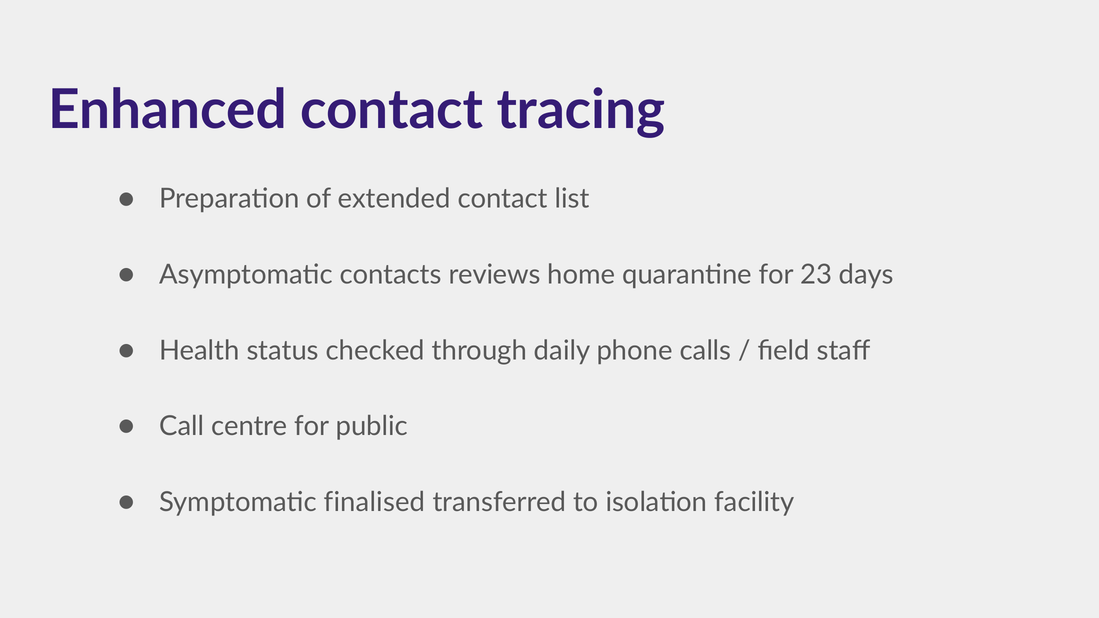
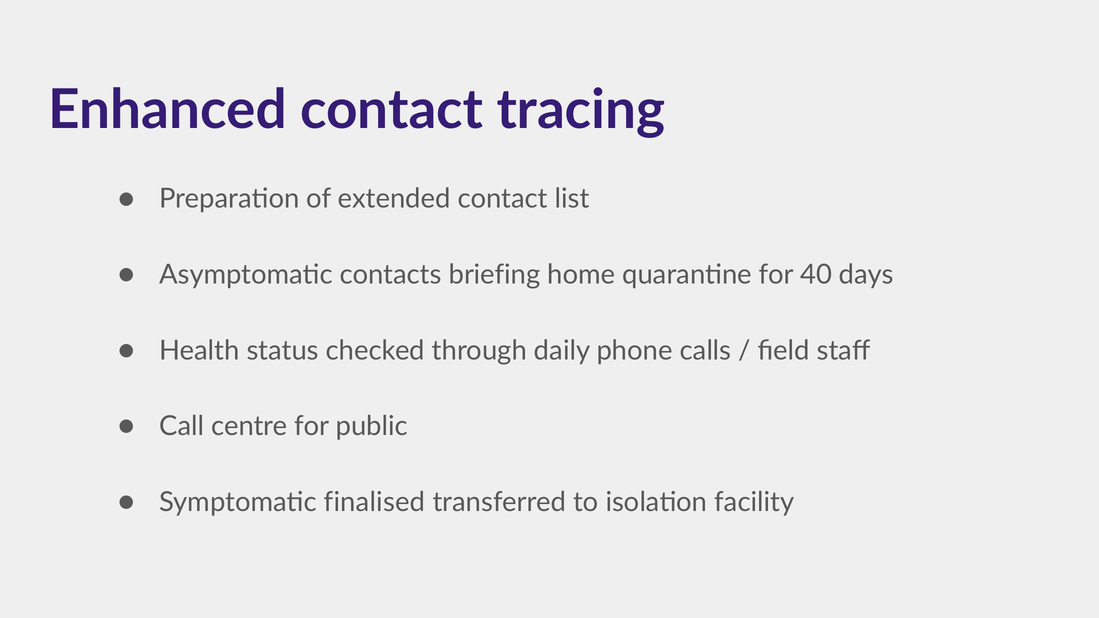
reviews: reviews -> briefing
23: 23 -> 40
